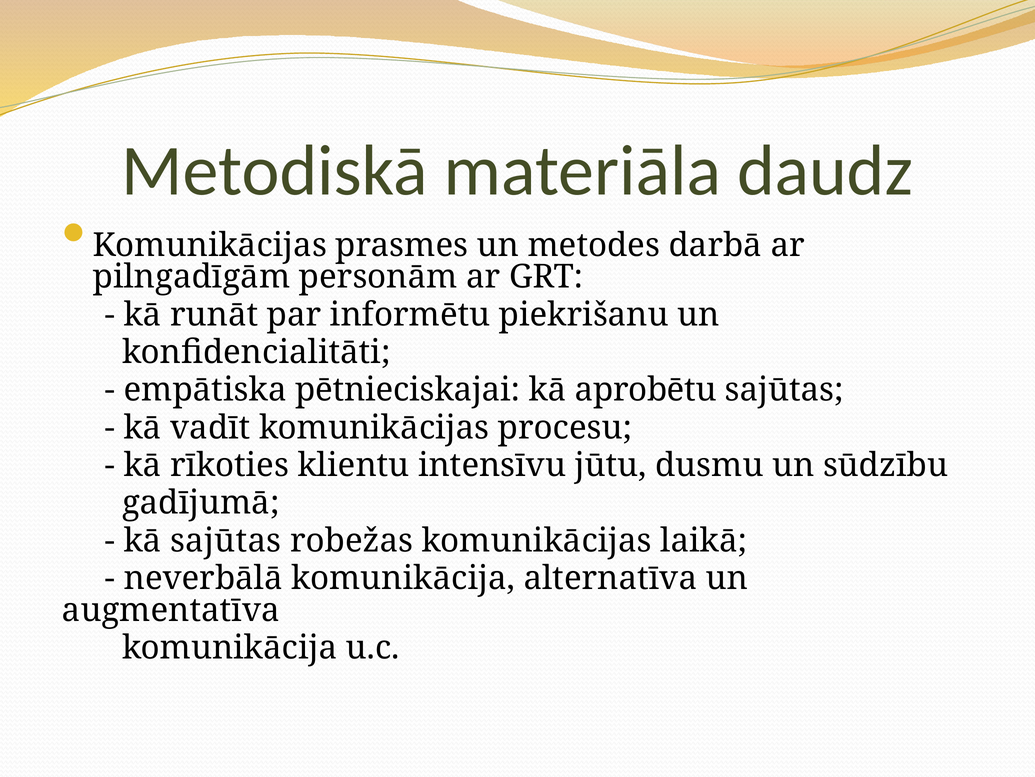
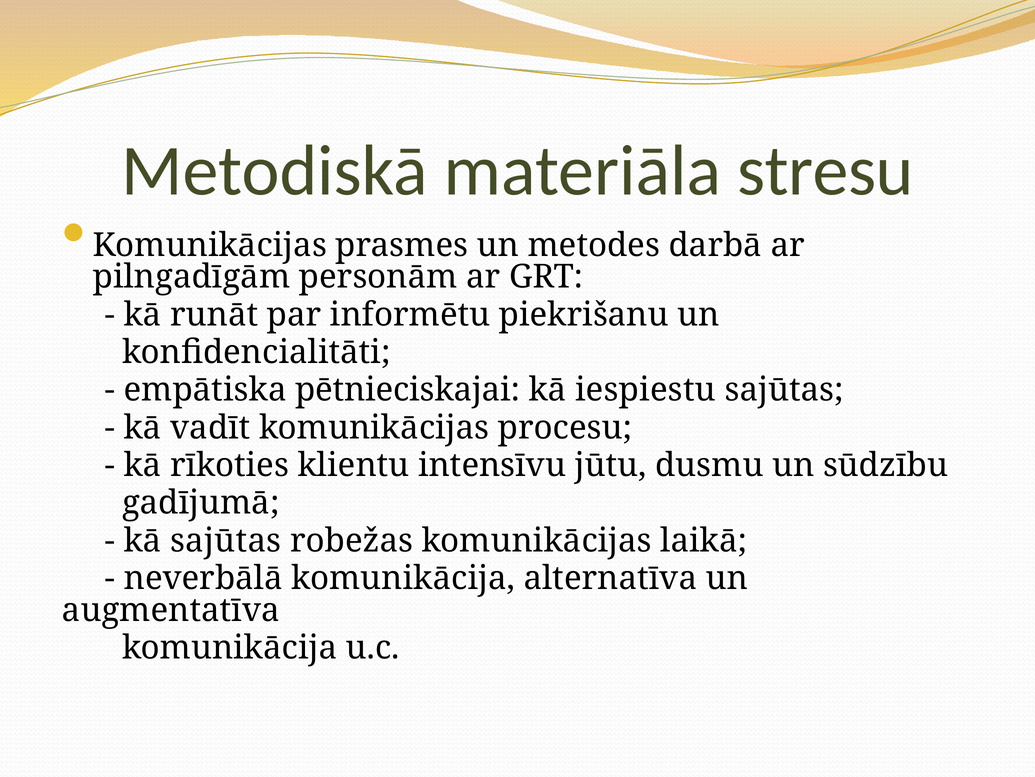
daudz: daudz -> stresu
aprobētu: aprobētu -> iespiestu
